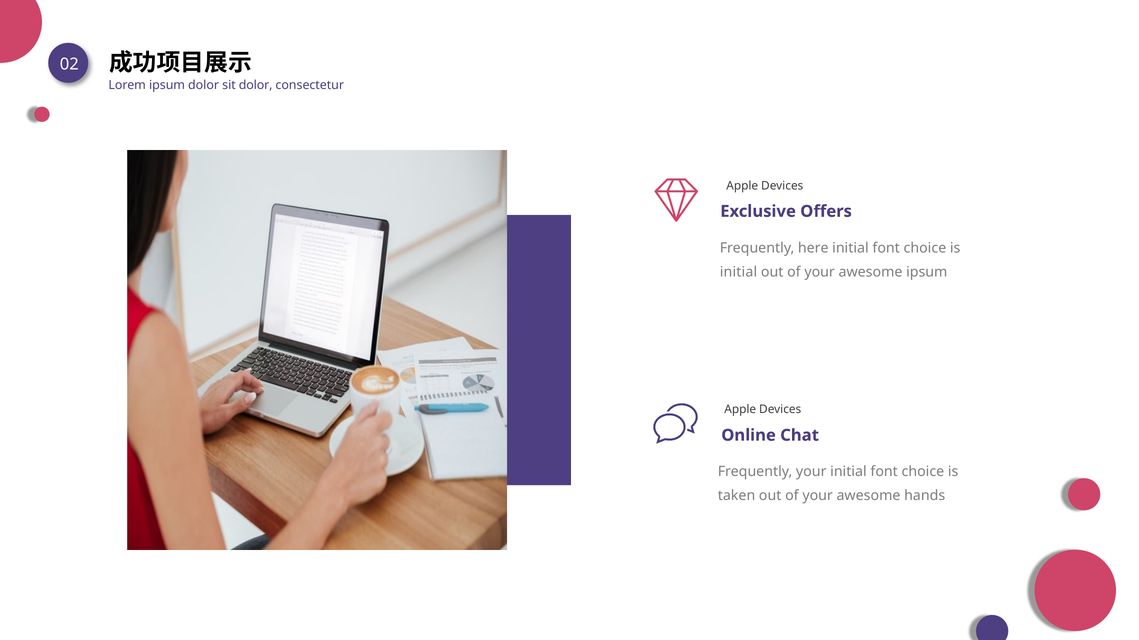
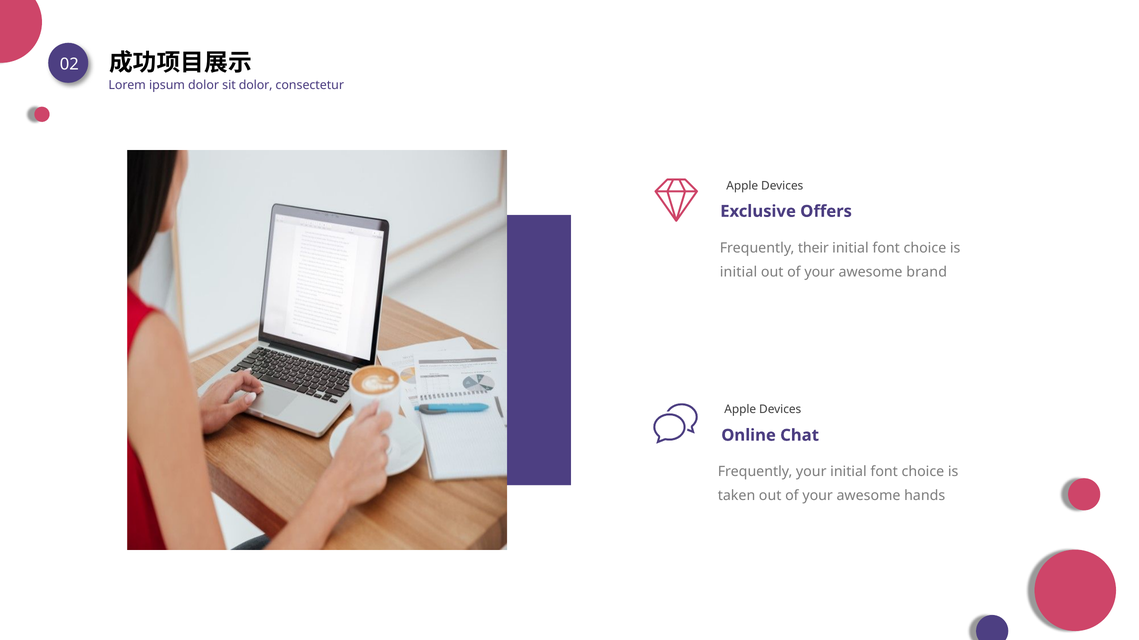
here: here -> their
awesome ipsum: ipsum -> brand
